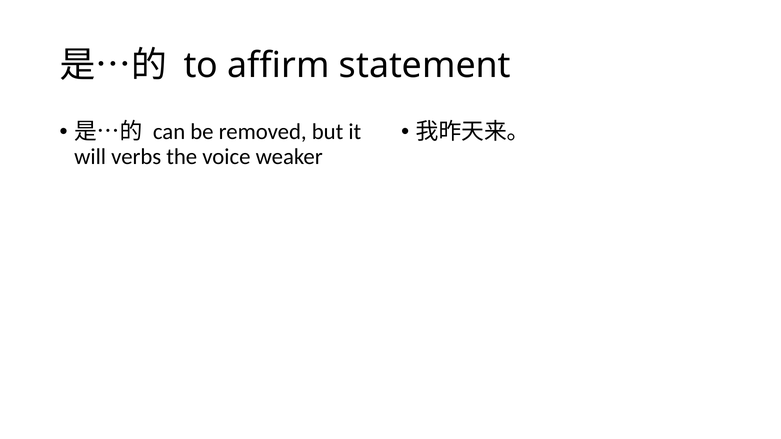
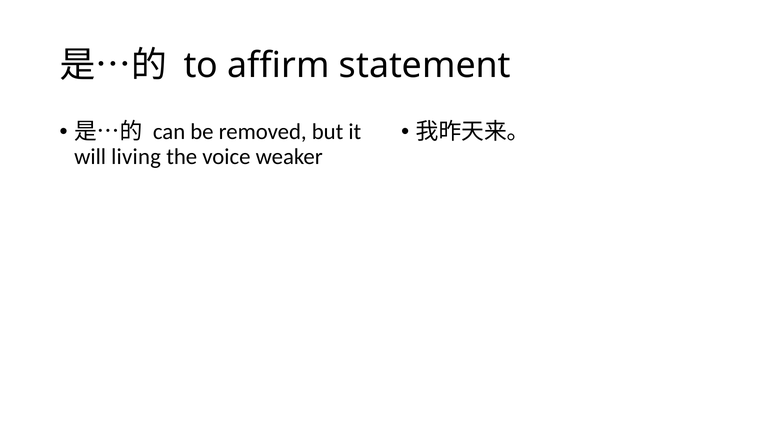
verbs: verbs -> living
